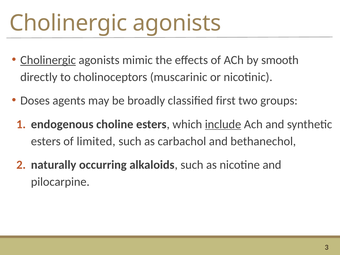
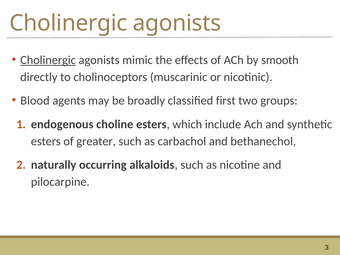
Doses: Doses -> Blood
include underline: present -> none
limited: limited -> greater
